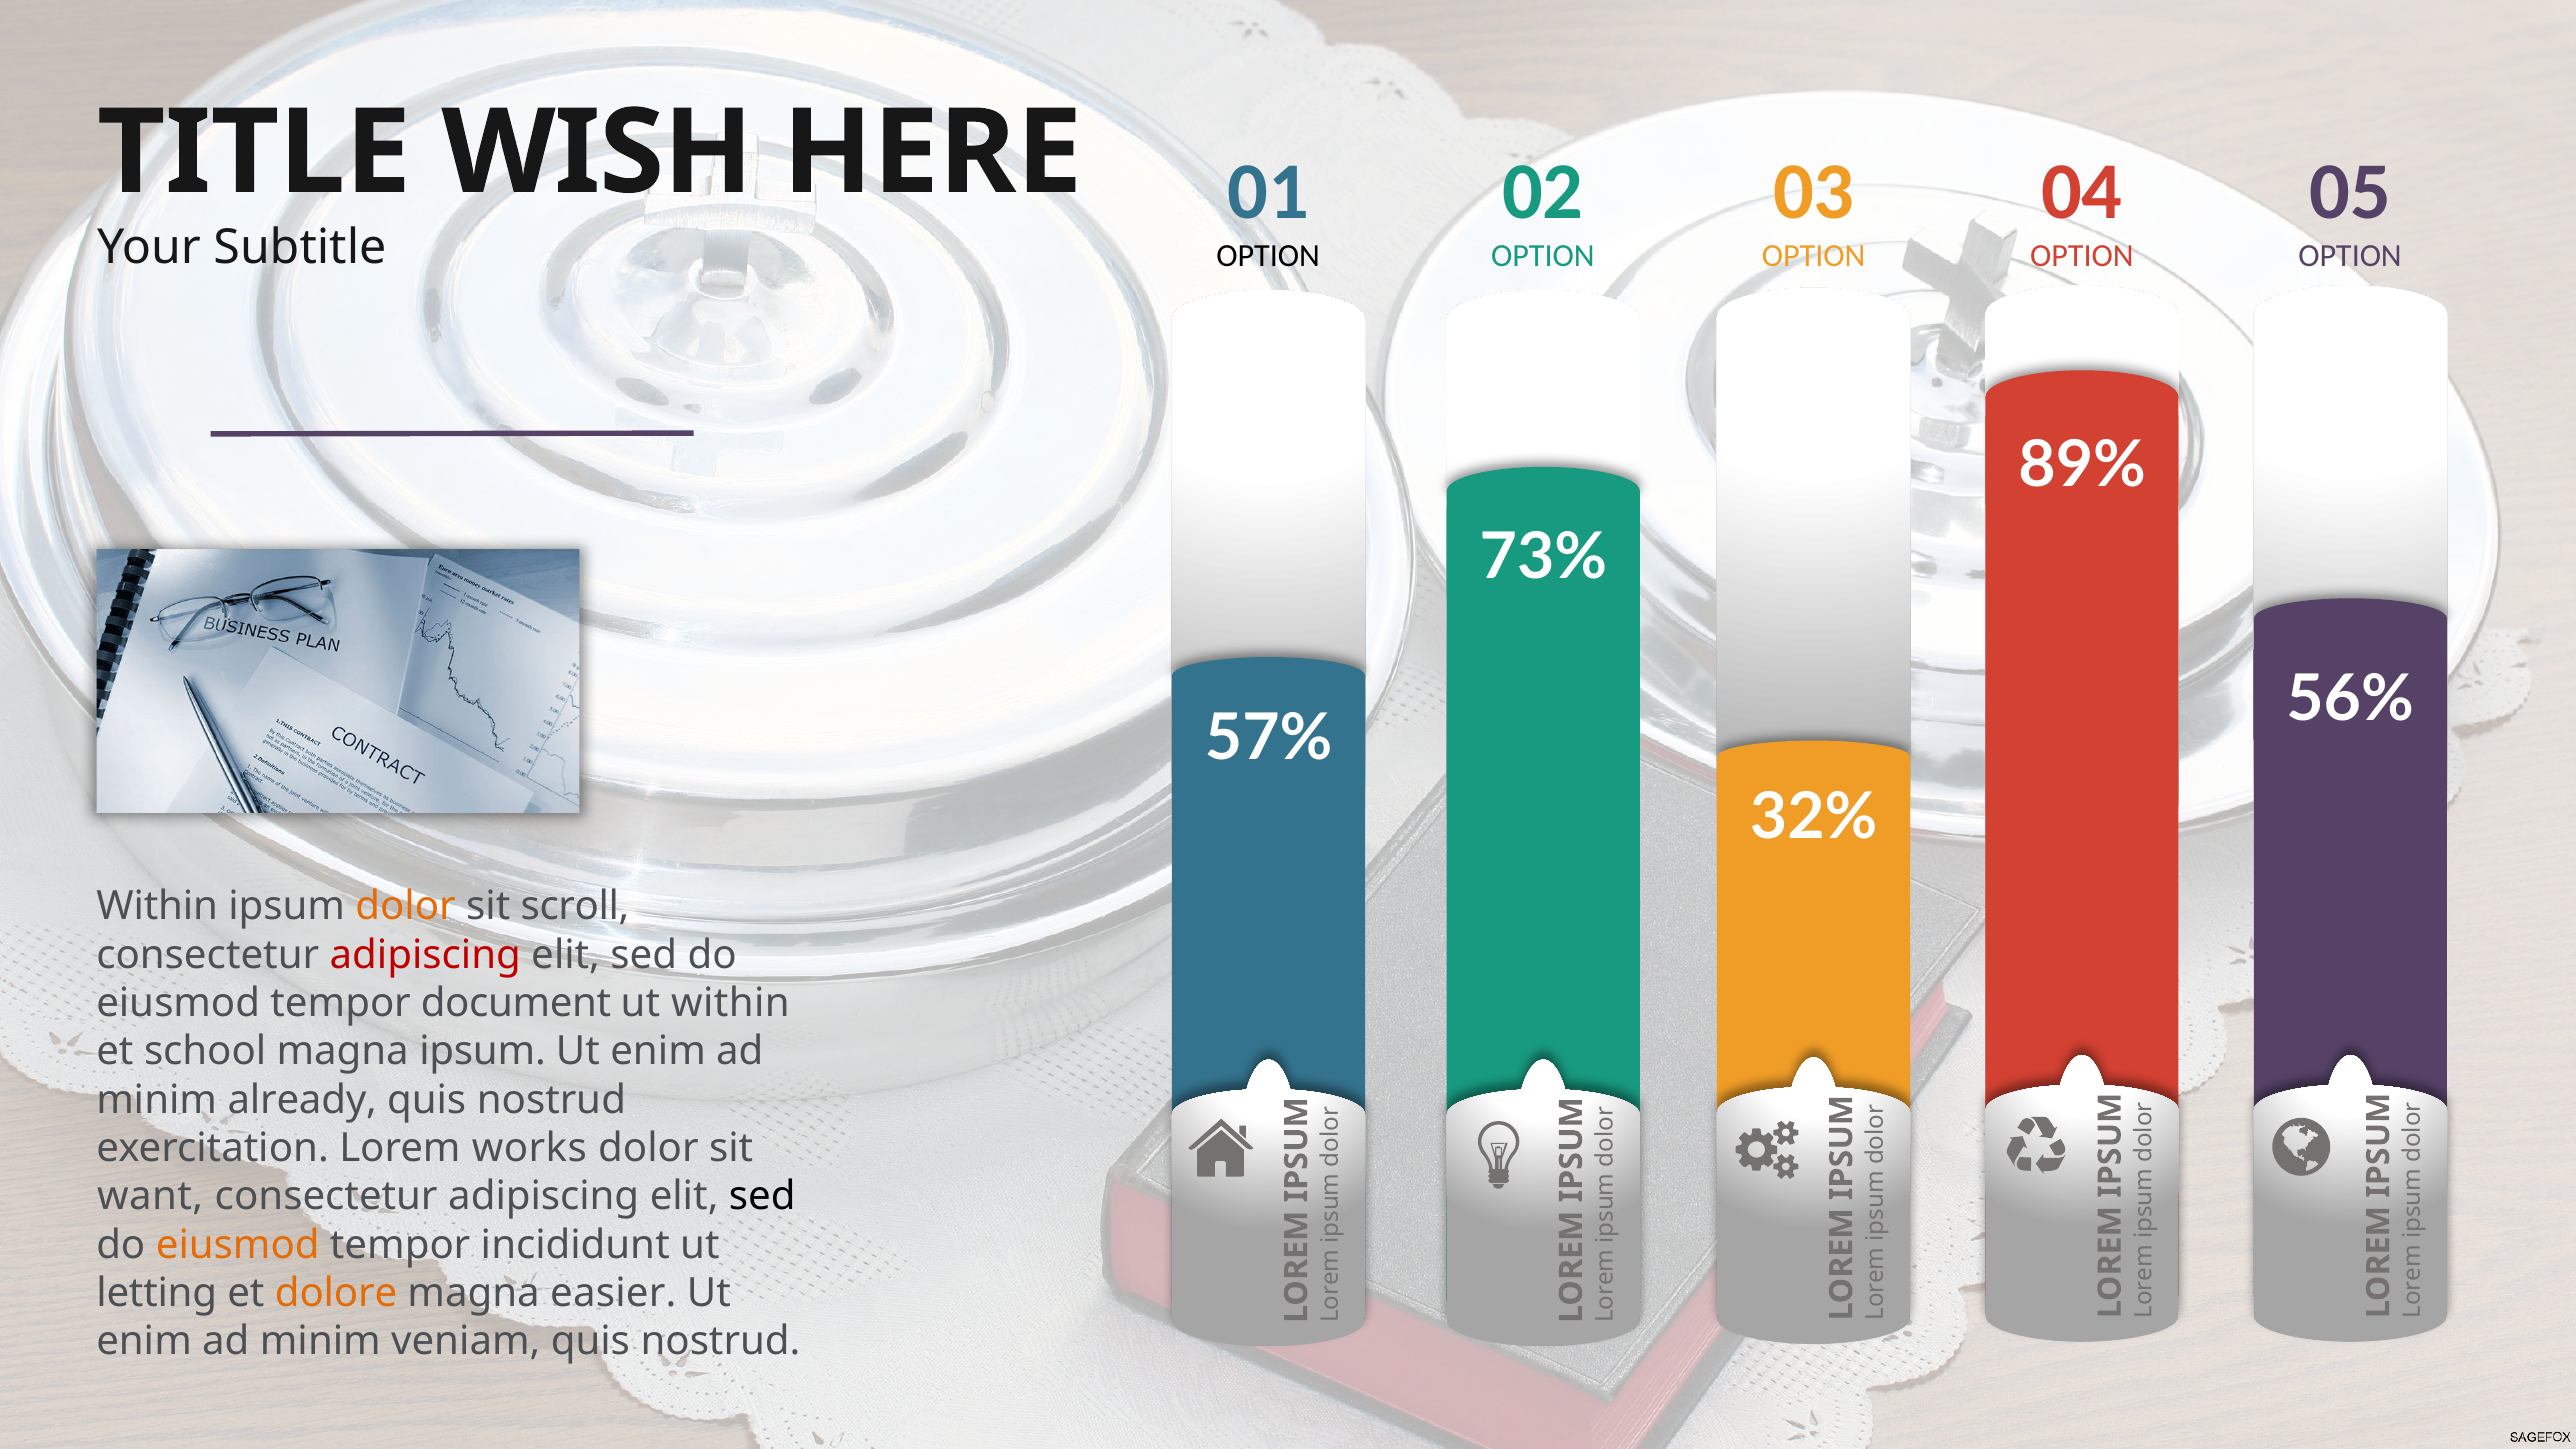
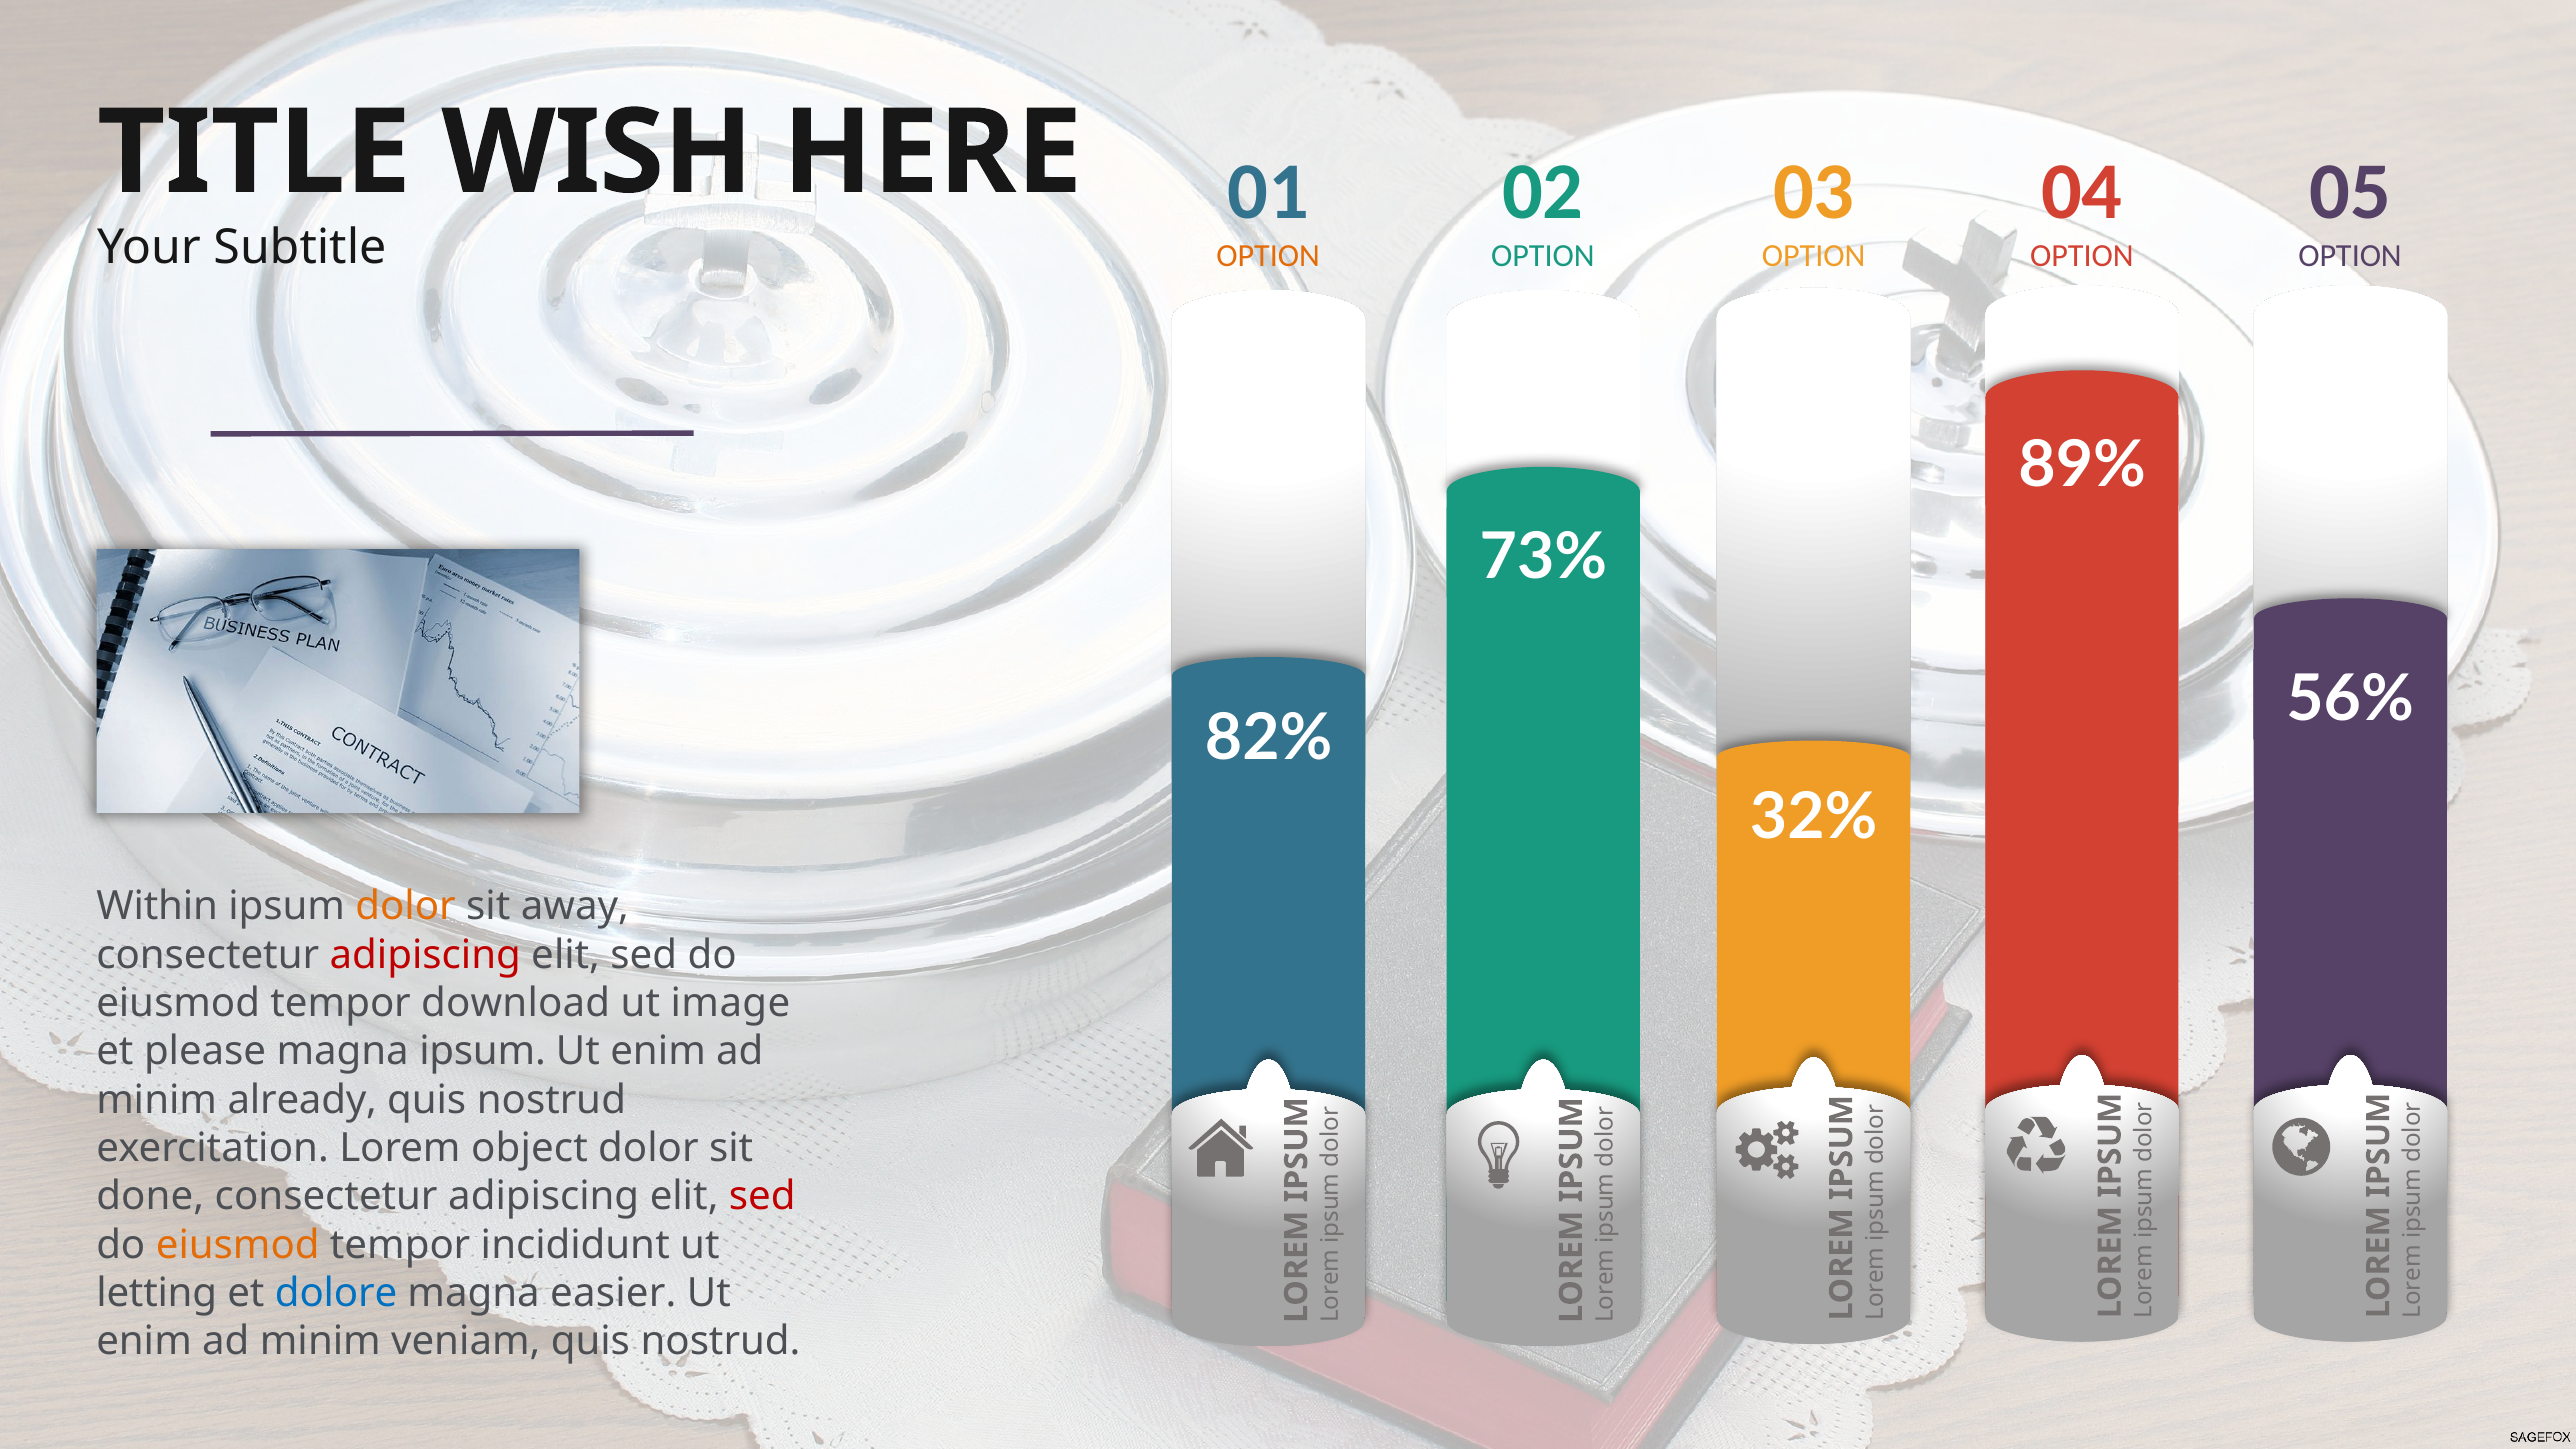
OPTION at (1268, 256) colour: black -> orange
57%: 57% -> 82%
scroll: scroll -> away
document: document -> download
ut within: within -> image
school: school -> please
works: works -> object
want: want -> done
sed at (762, 1196) colour: black -> red
dolore colour: orange -> blue
